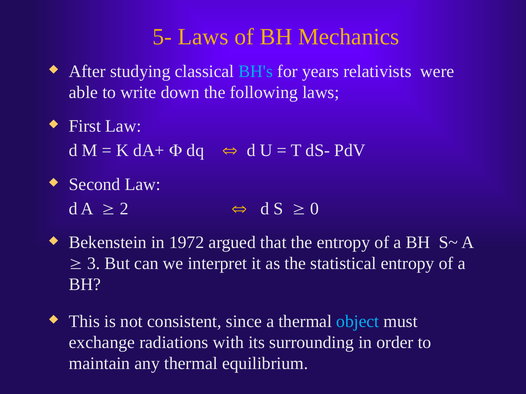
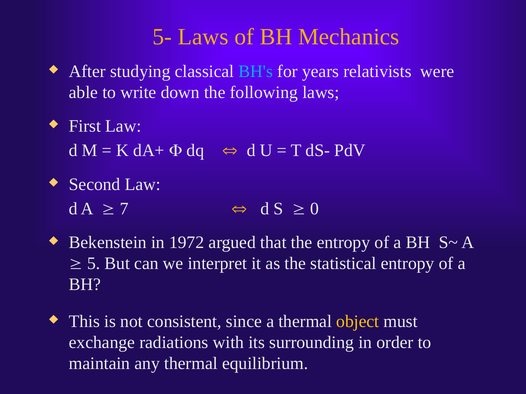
2: 2 -> 7
3: 3 -> 5
object colour: light blue -> yellow
